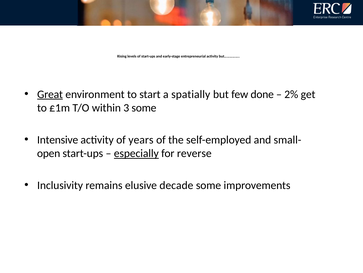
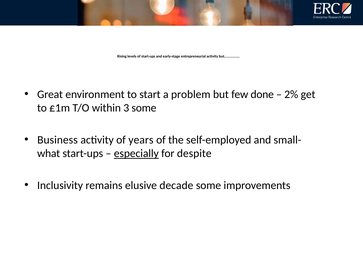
Great underline: present -> none
spatially: spatially -> problem
Intensive: Intensive -> Business
open: open -> what
reverse: reverse -> despite
